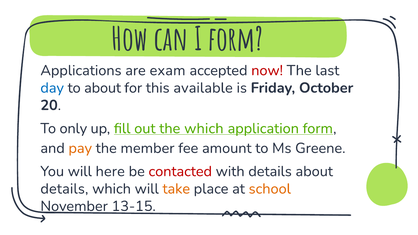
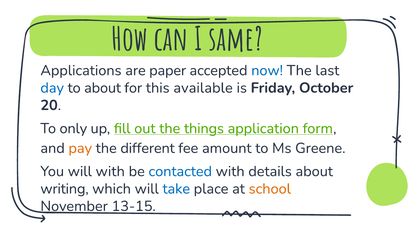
I form: form -> same
exam: exam -> paper
now colour: red -> blue
the which: which -> things
member: member -> different
will here: here -> with
contacted colour: red -> blue
details at (64, 189): details -> writing
take colour: orange -> blue
